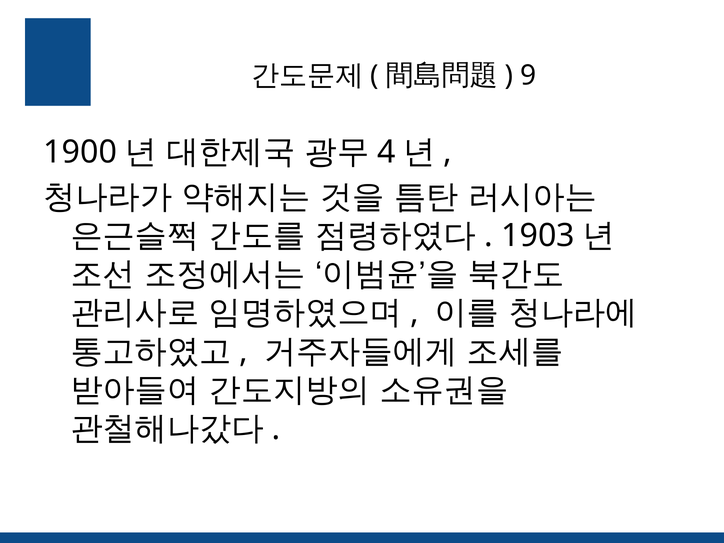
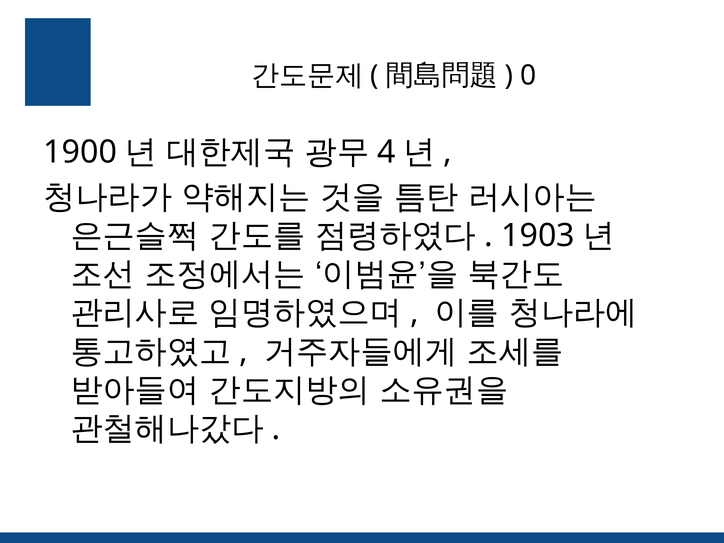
9: 9 -> 0
